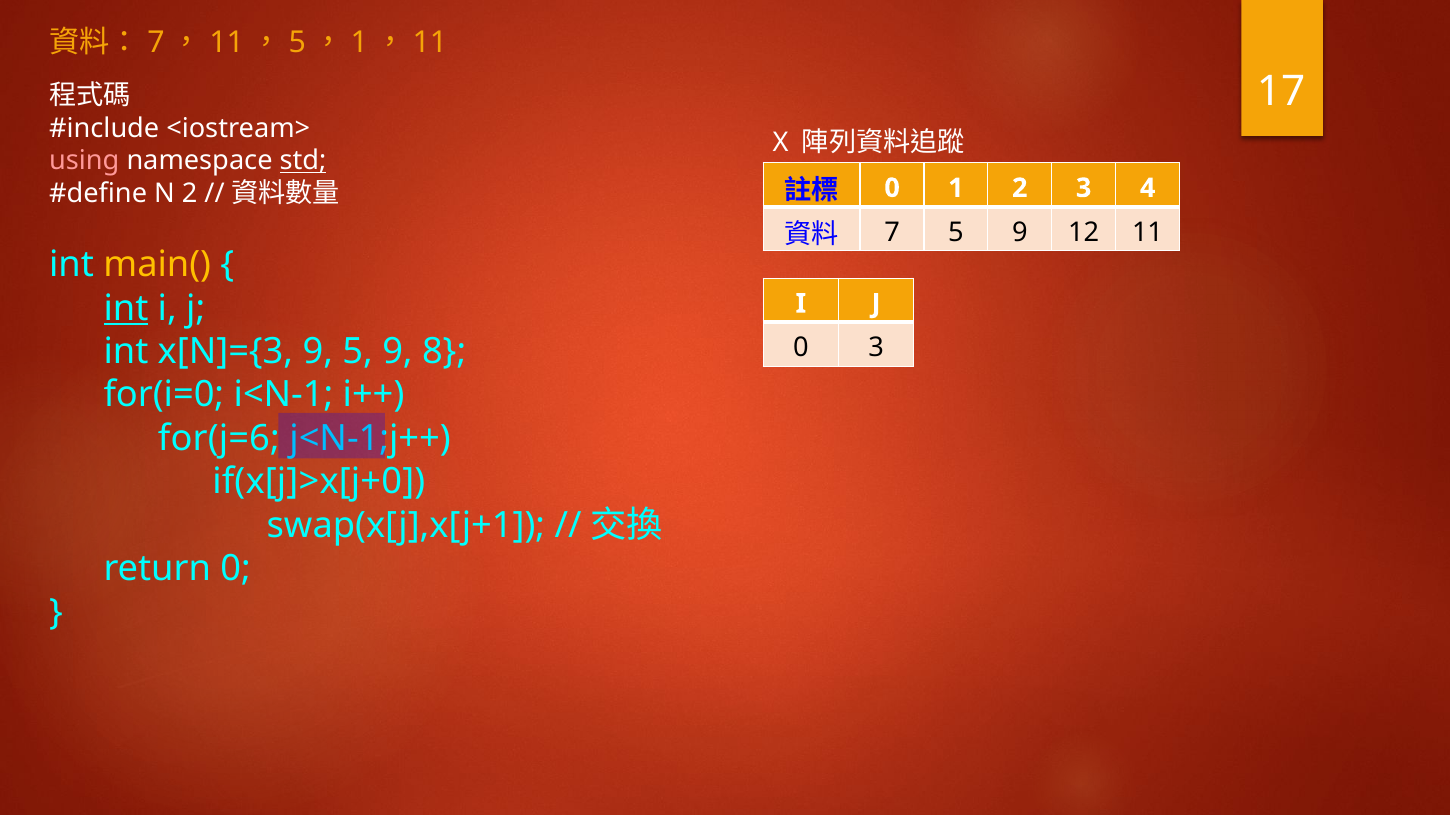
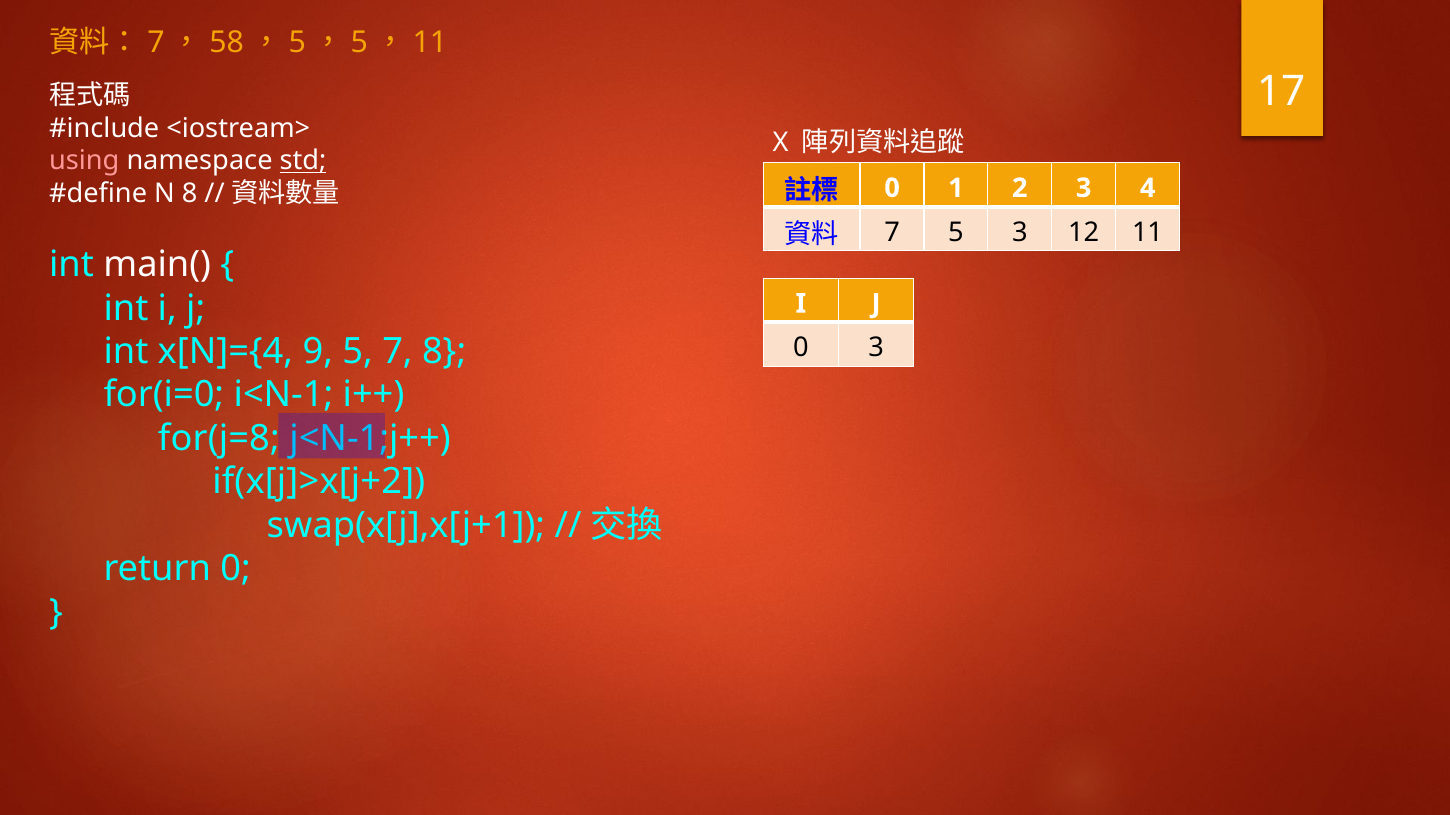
11 at (227, 42): 11 -> 58
1 at (359, 42): 1 -> 5
N 2: 2 -> 8
7 5 9: 9 -> 3
main( colour: yellow -> white
int at (126, 308) underline: present -> none
x[N]={3: x[N]={3 -> x[N]={4
9 5 9: 9 -> 7
for(j=6: for(j=6 -> for(j=8
if(x[j]>x[j+0: if(x[j]>x[j+0 -> if(x[j]>x[j+2
